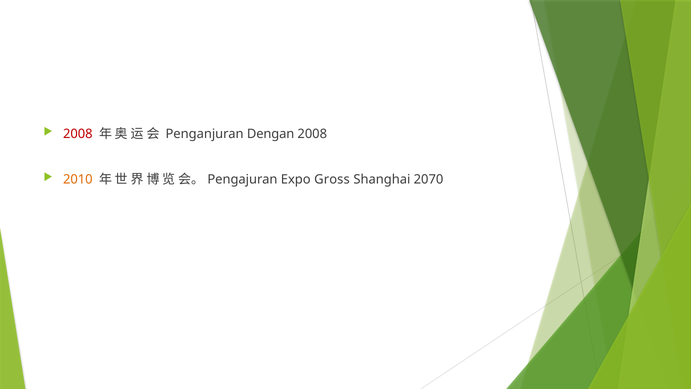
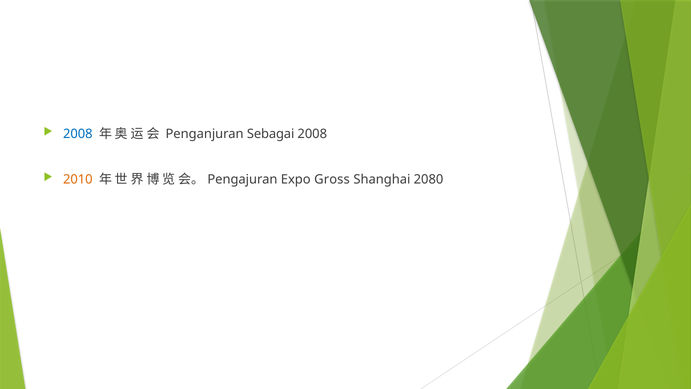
2008 at (78, 134) colour: red -> blue
Dengan: Dengan -> Sebagai
2070: 2070 -> 2080
